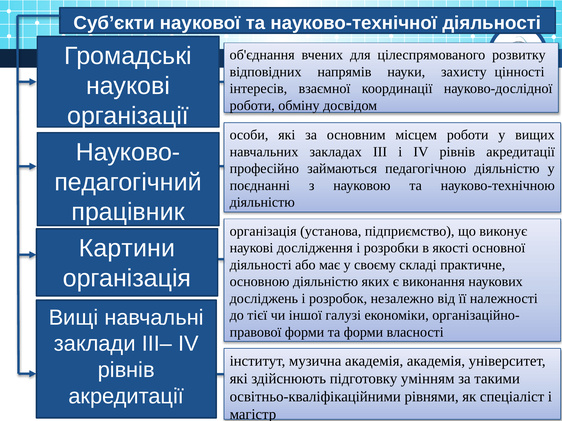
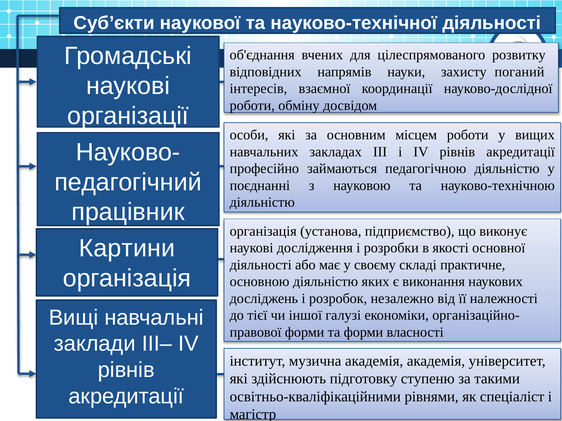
цінності: цінності -> поганий
умінням: умінням -> ступеню
